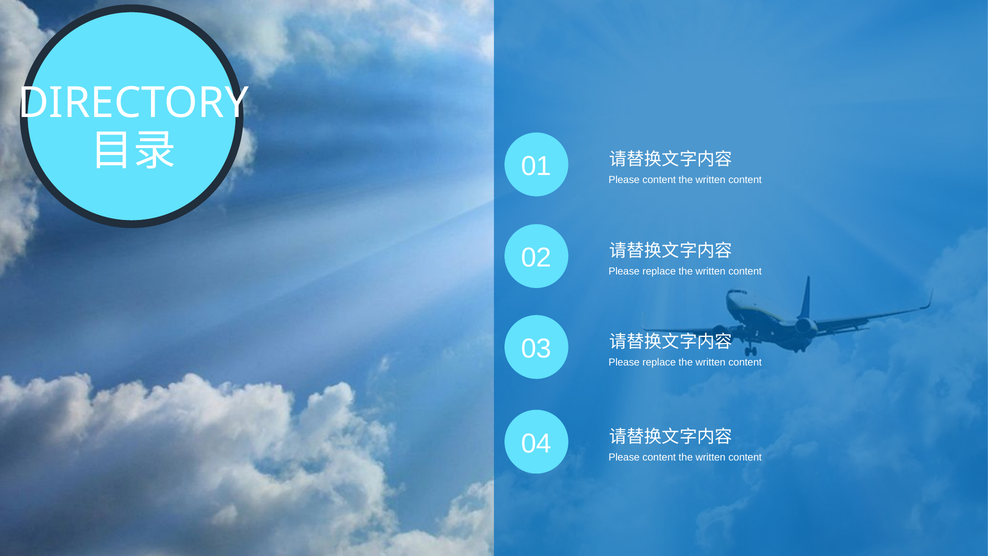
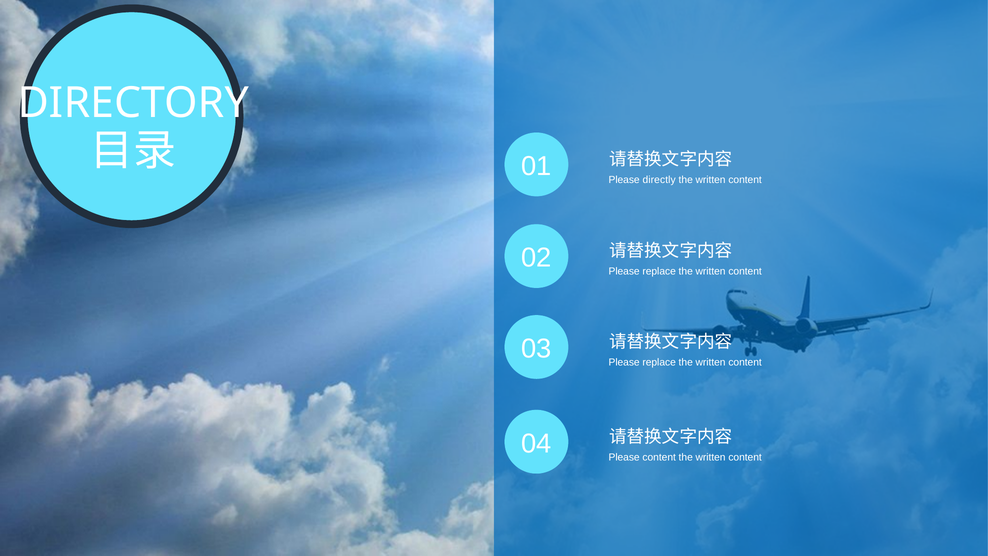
01 Please content: content -> directly
